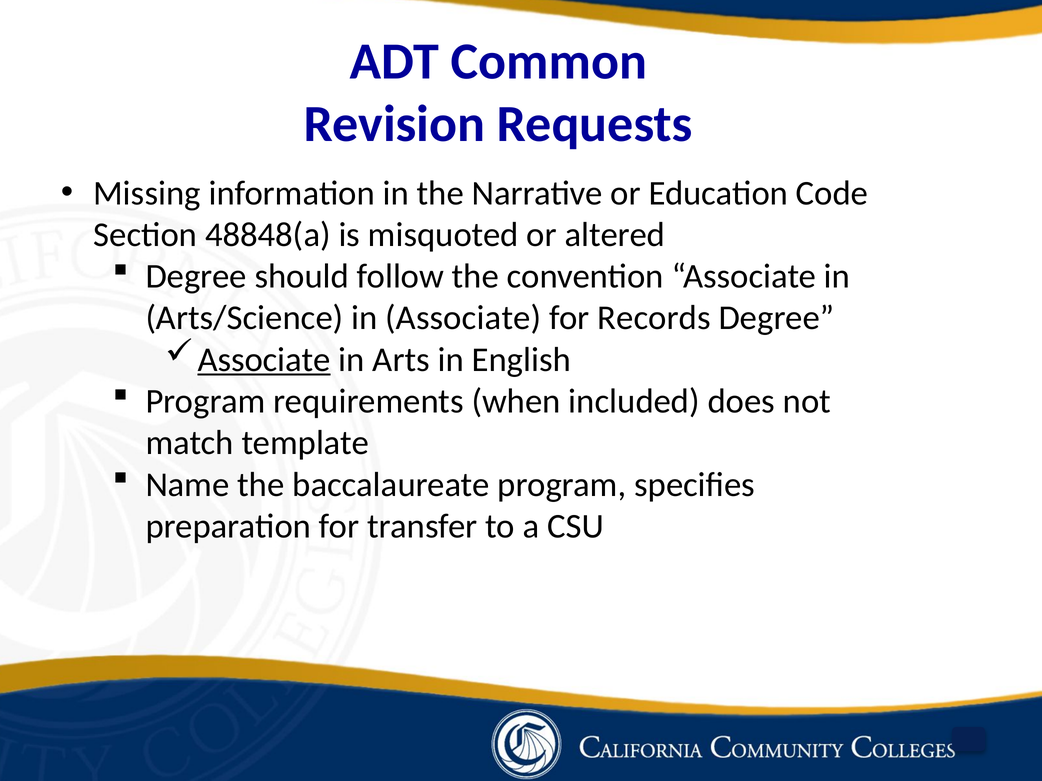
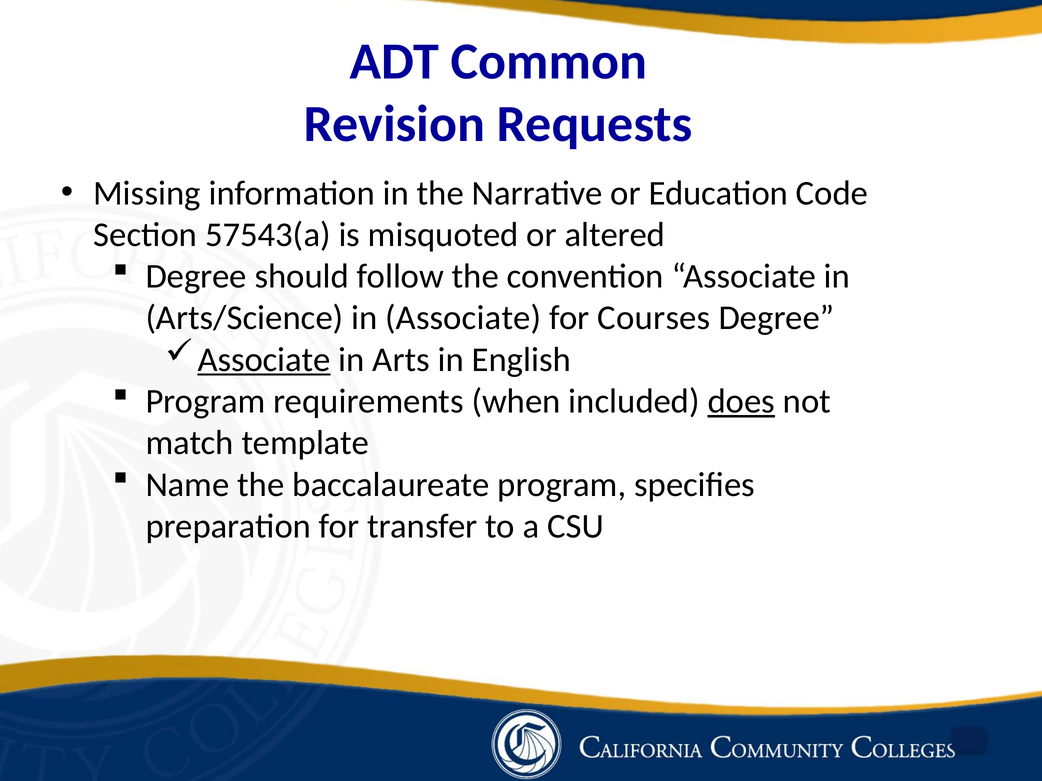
48848(a: 48848(a -> 57543(a
Records: Records -> Courses
does underline: none -> present
